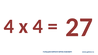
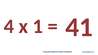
x 4: 4 -> 1
27: 27 -> 41
